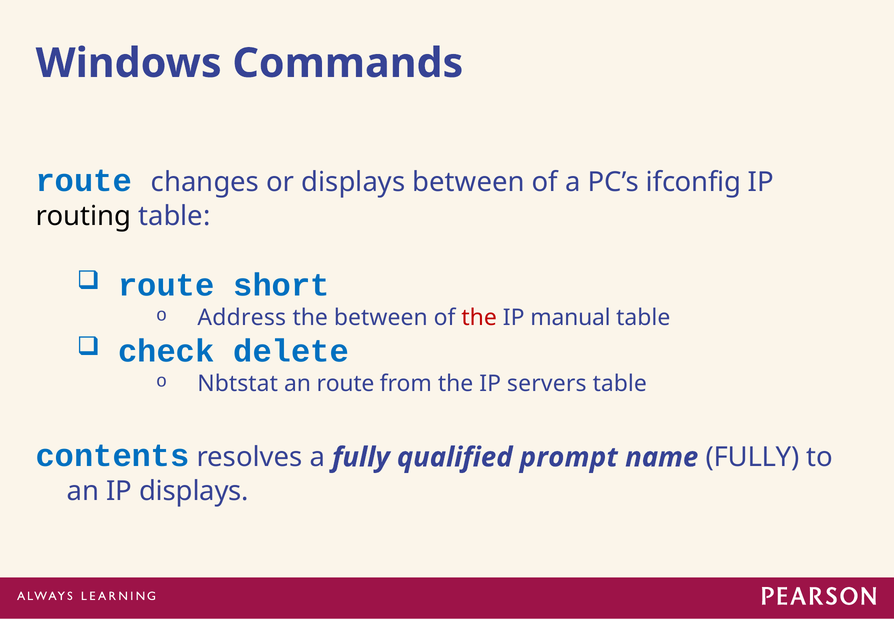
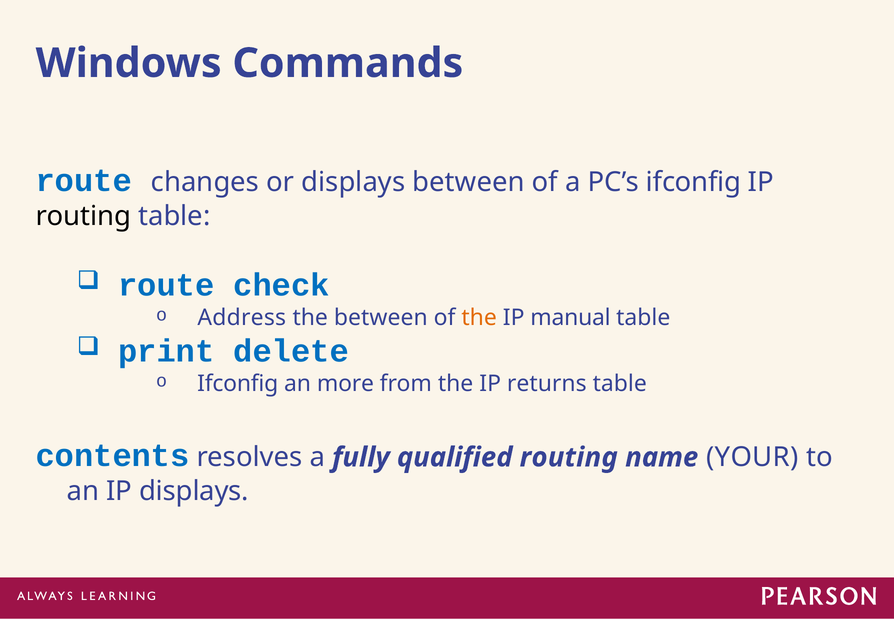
short: short -> check
the at (479, 317) colour: red -> orange
check: check -> print
Nbtstat at (238, 384): Nbtstat -> Ifconfig
an route: route -> more
servers: servers -> returns
qualified prompt: prompt -> routing
name FULLY: FULLY -> YOUR
